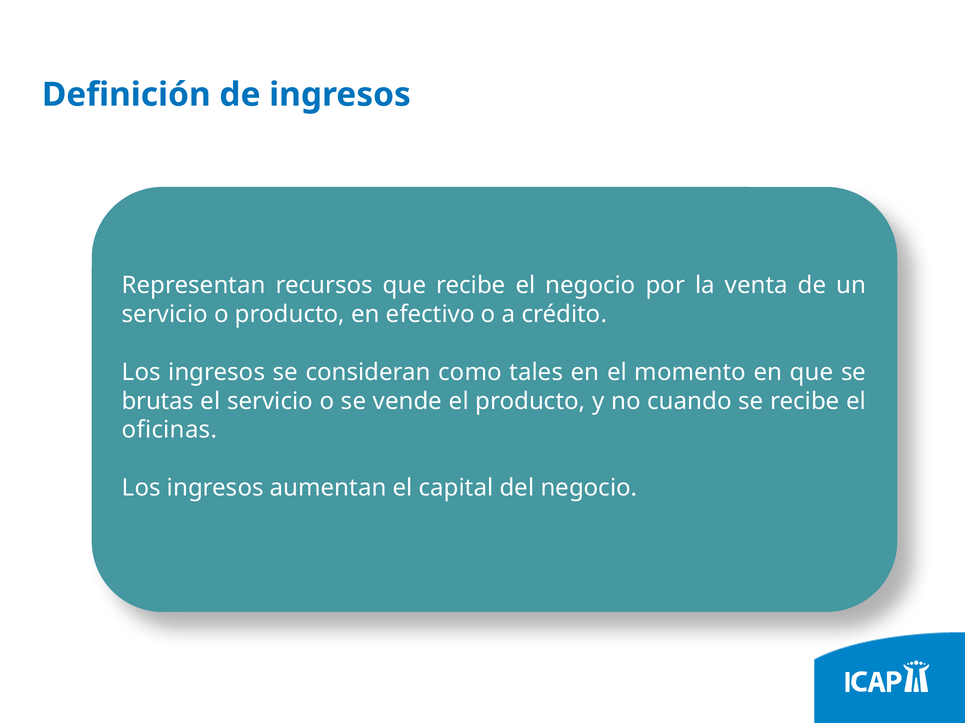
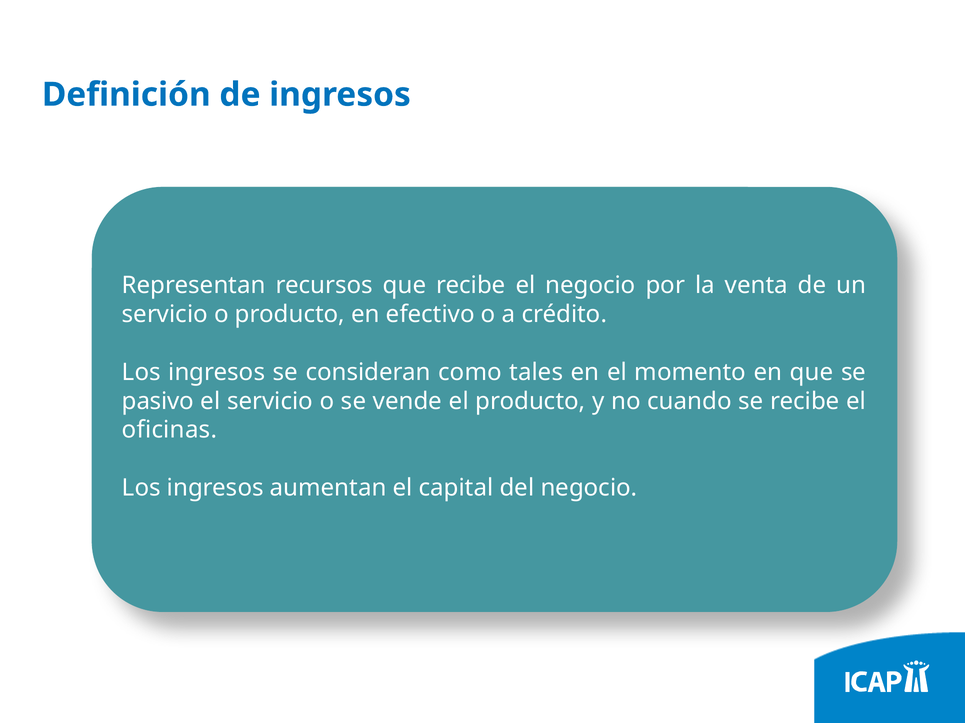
brutas: brutas -> pasivo
